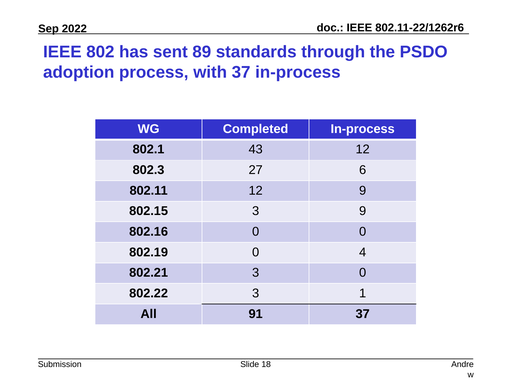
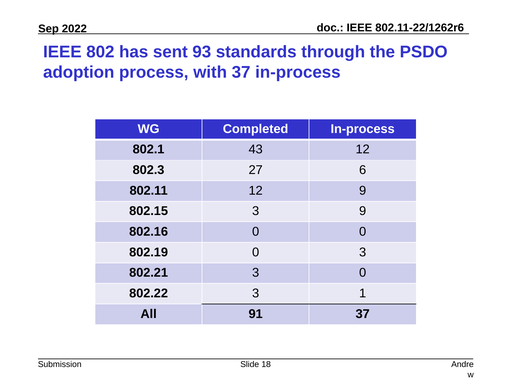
89: 89 -> 93
0 4: 4 -> 3
